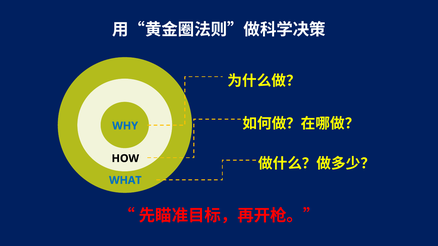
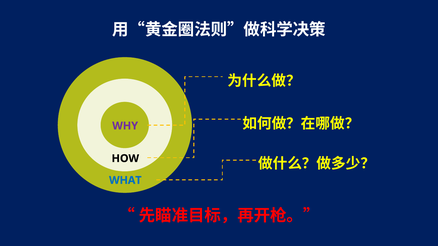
WHY colour: blue -> purple
